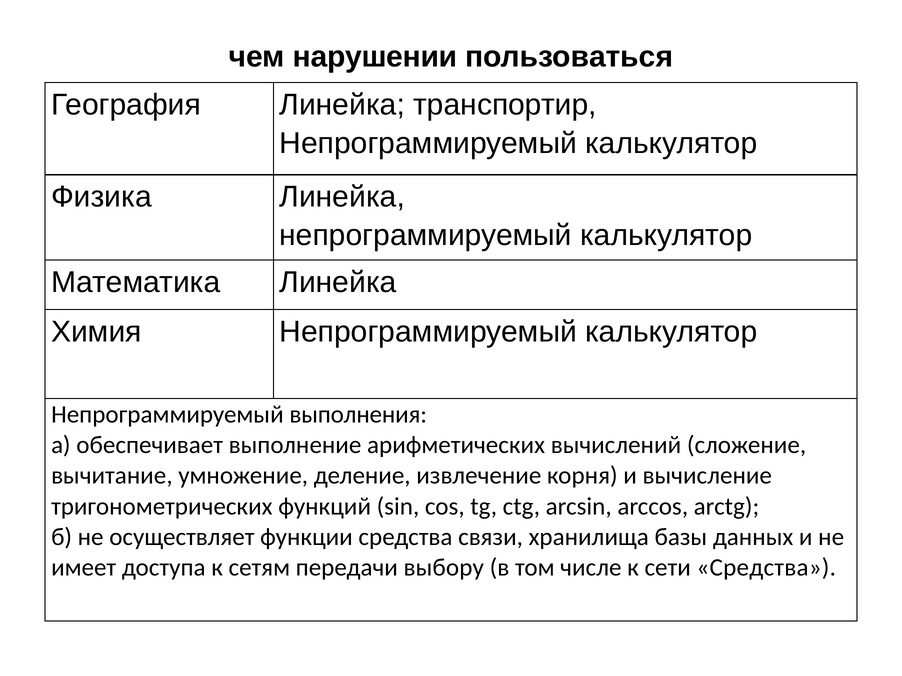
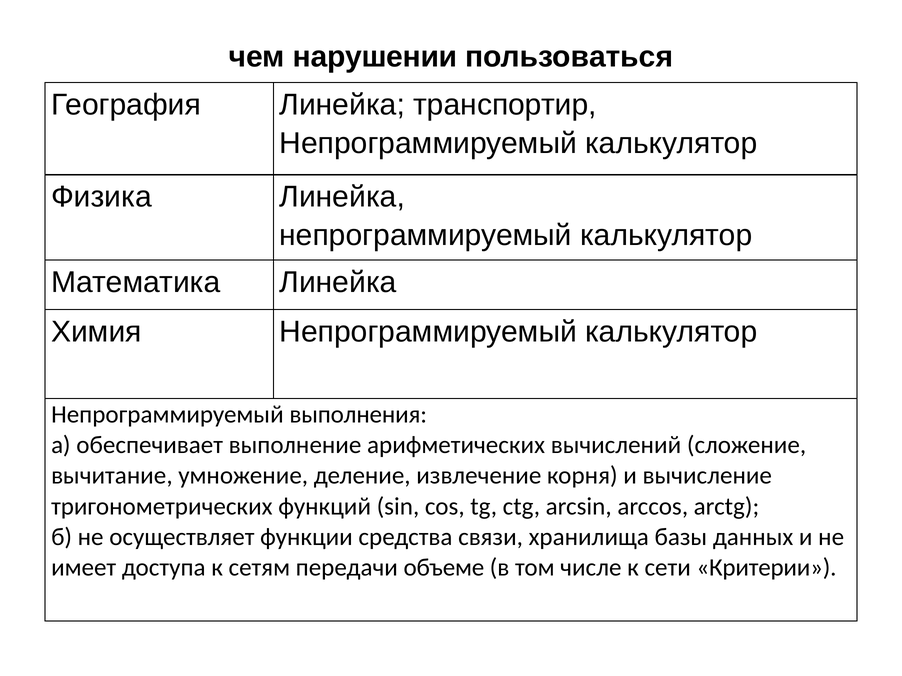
выбору: выбору -> объеме
сети Средства: Средства -> Критерии
